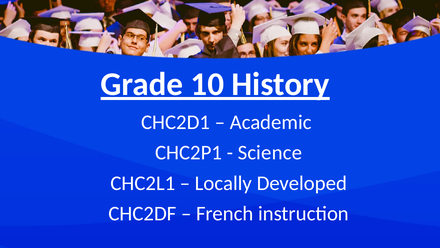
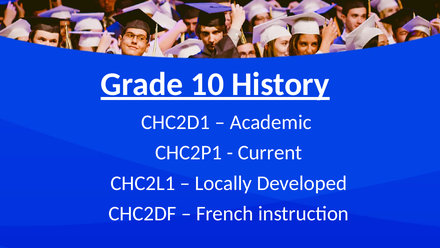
Science: Science -> Current
